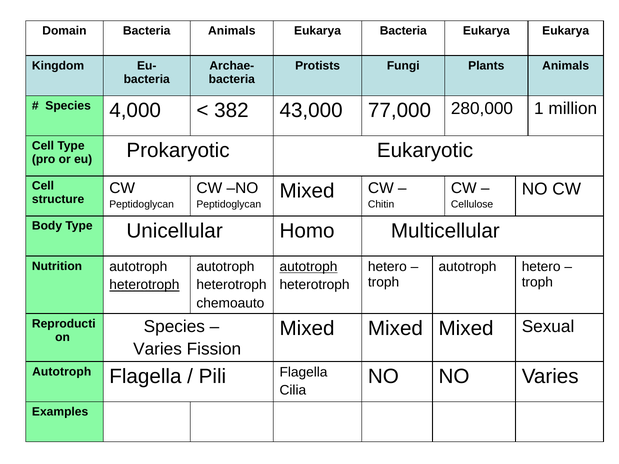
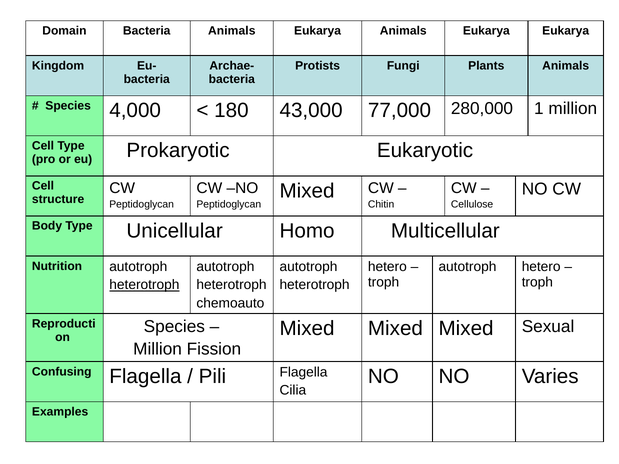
Eukarya Bacteria: Bacteria -> Animals
382: 382 -> 180
autotroph at (309, 267) underline: present -> none
Varies at (158, 349): Varies -> Million
Autotroph at (62, 372): Autotroph -> Confusing
